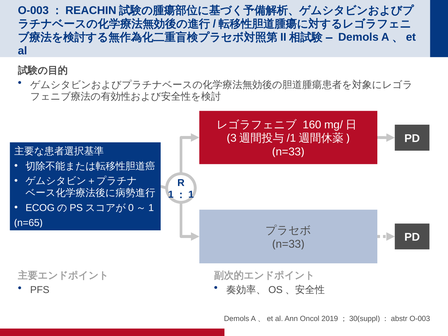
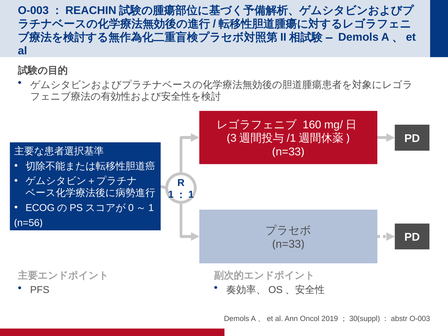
n=65: n=65 -> n=56
